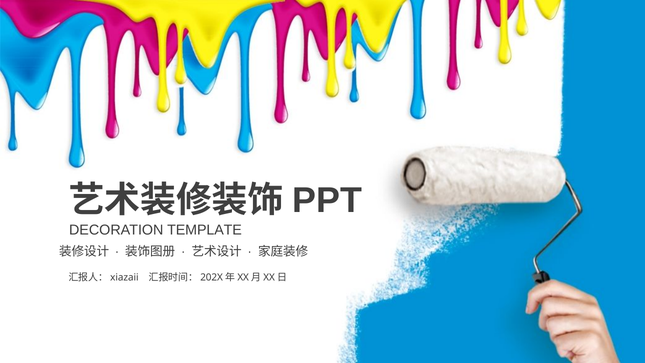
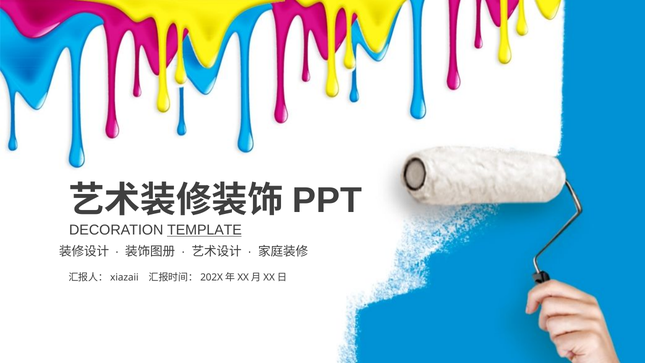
TEMPLATE underline: none -> present
